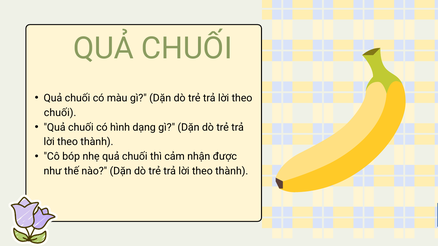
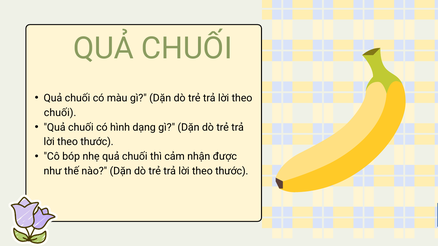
thành at (97, 142): thành -> thước
thành at (232, 171): thành -> thước
